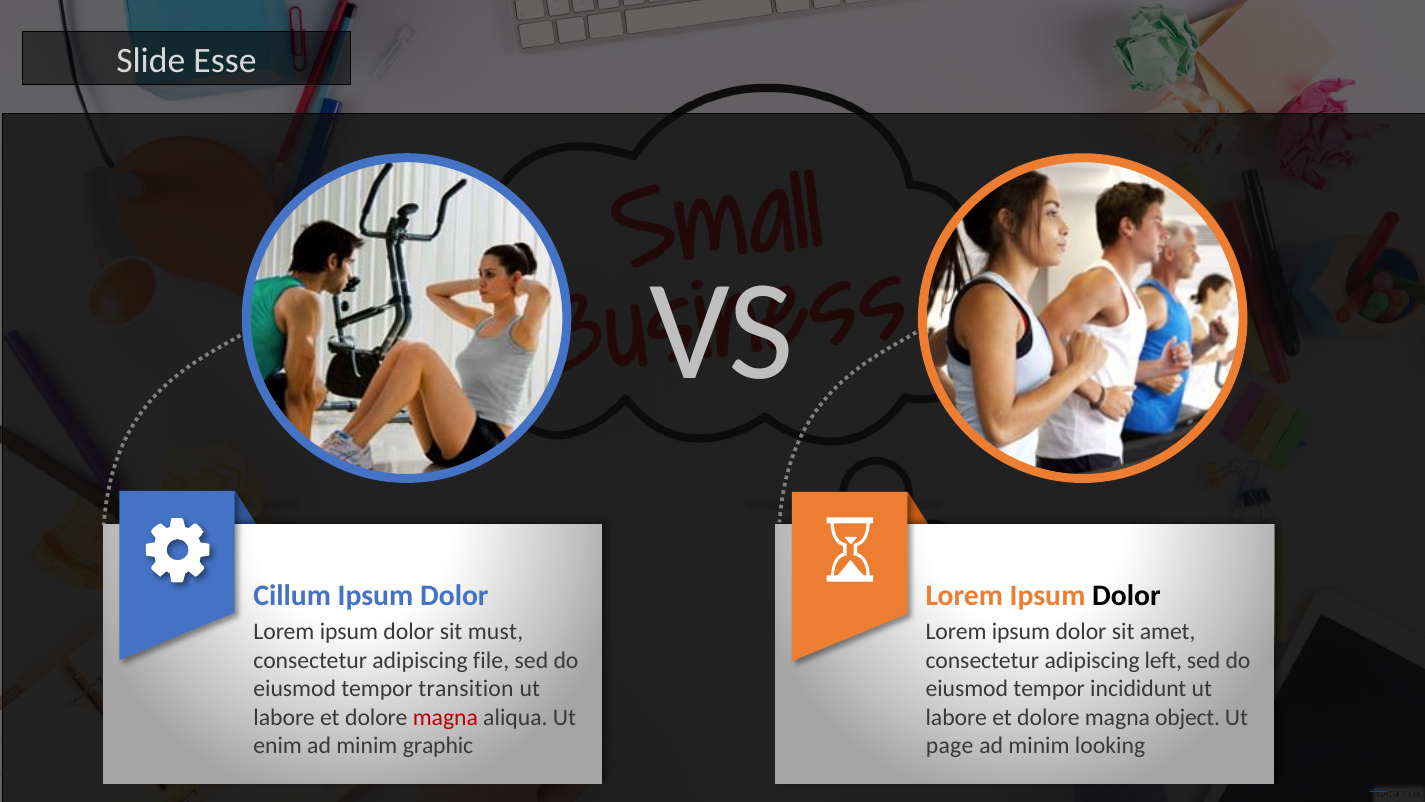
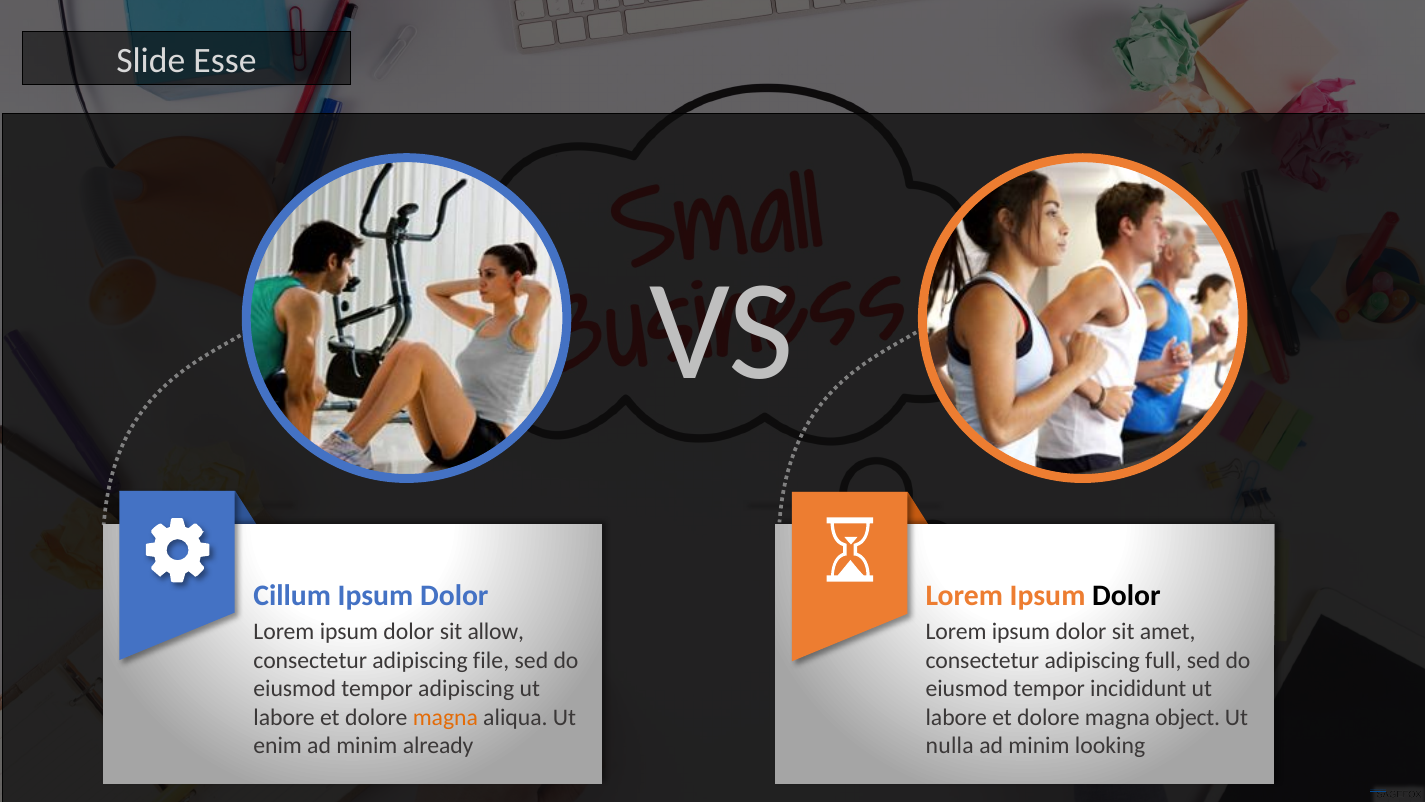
must: must -> allow
left: left -> full
tempor transition: transition -> adipiscing
magna at (445, 717) colour: red -> orange
graphic: graphic -> already
page: page -> nulla
